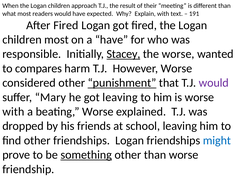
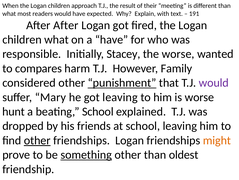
After Fired: Fired -> After
children most: most -> what
Stacey underline: present -> none
However Worse: Worse -> Family
with at (13, 111): with -> hunt
beating Worse: Worse -> School
other at (37, 140) underline: none -> present
might colour: blue -> orange
than worse: worse -> oldest
